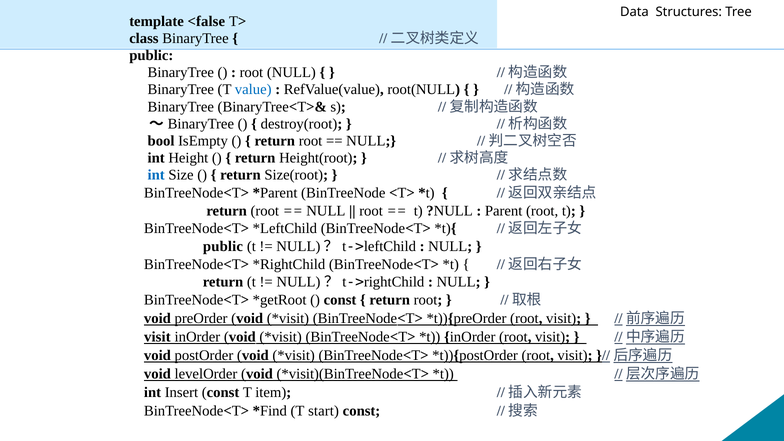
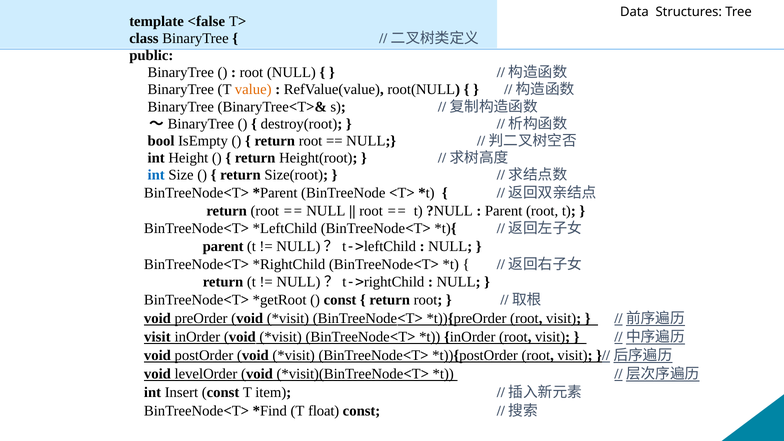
value colour: blue -> orange
public at (223, 246): public -> parent
start: start -> float
